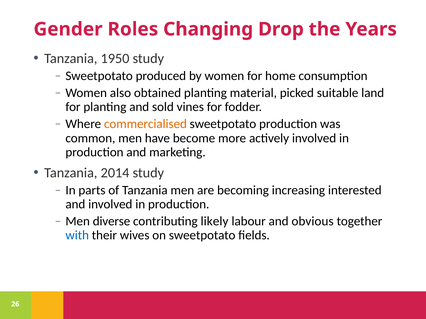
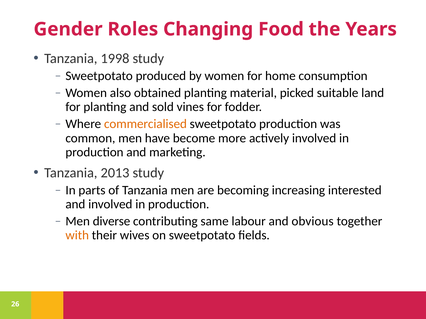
Drop: Drop -> Food
1950: 1950 -> 1998
2014: 2014 -> 2013
likely: likely -> same
with colour: blue -> orange
